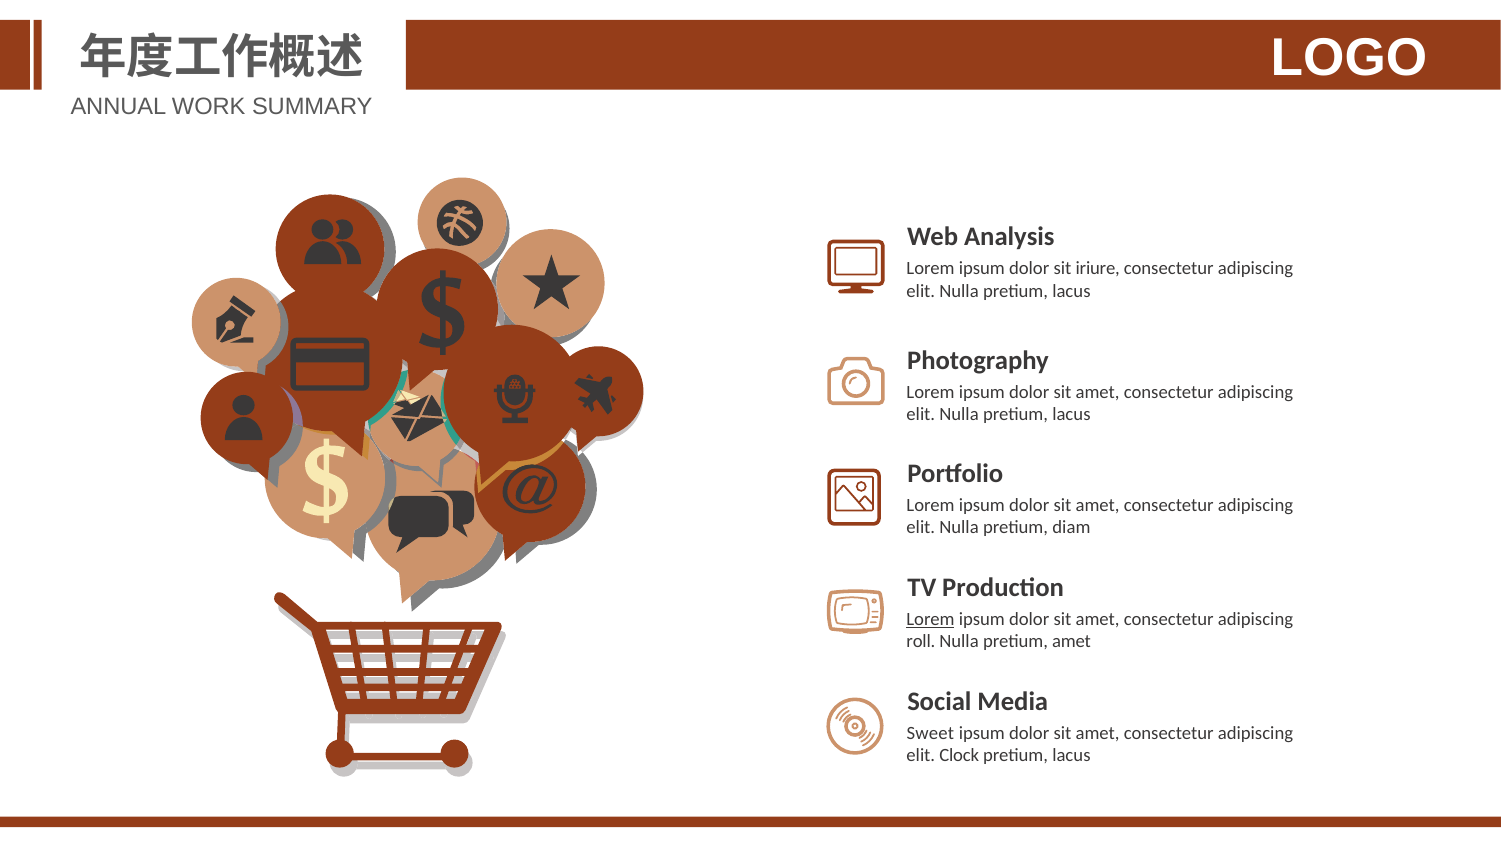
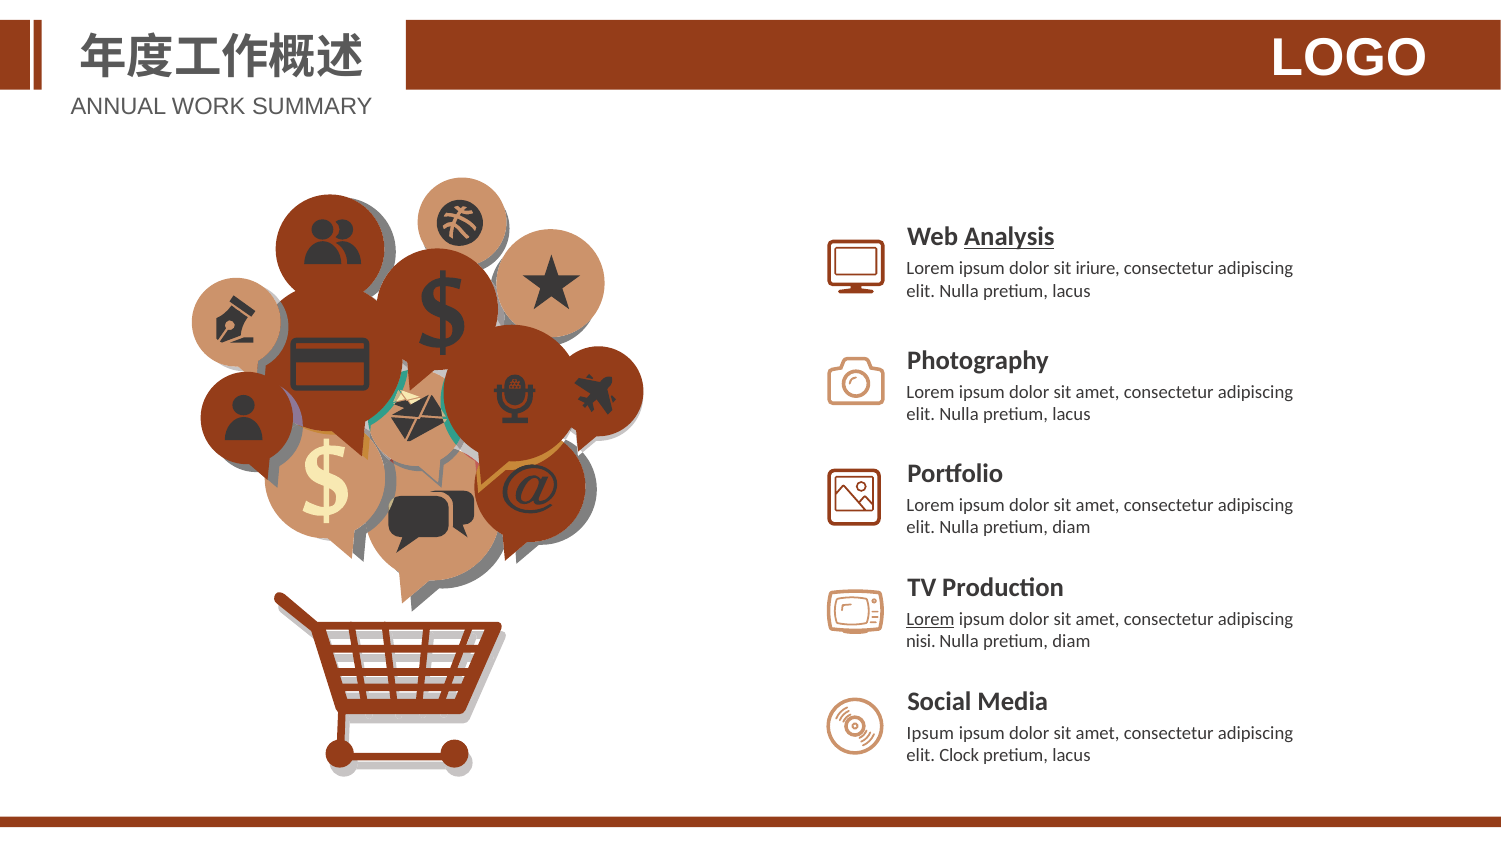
Analysis underline: none -> present
roll: roll -> nisi
amet at (1072, 642): amet -> diam
Sweet at (930, 733): Sweet -> Ipsum
